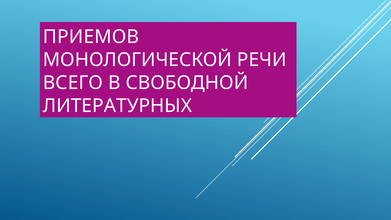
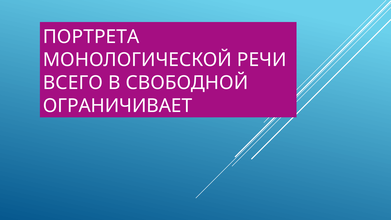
ПРИЕМОВ: ПРИЕМОВ -> ПОРТРЕТА
ЛИТЕРАТУРНЫХ: ЛИТЕРАТУРНЫХ -> ОГРАНИЧИВАЕТ
